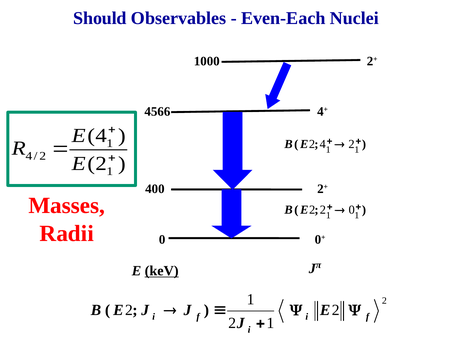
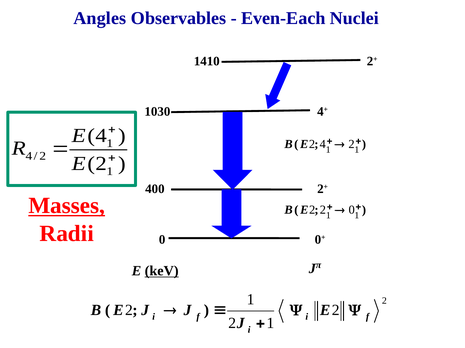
Should: Should -> Angles
1000: 1000 -> 1410
4566: 4566 -> 1030
Masses underline: none -> present
